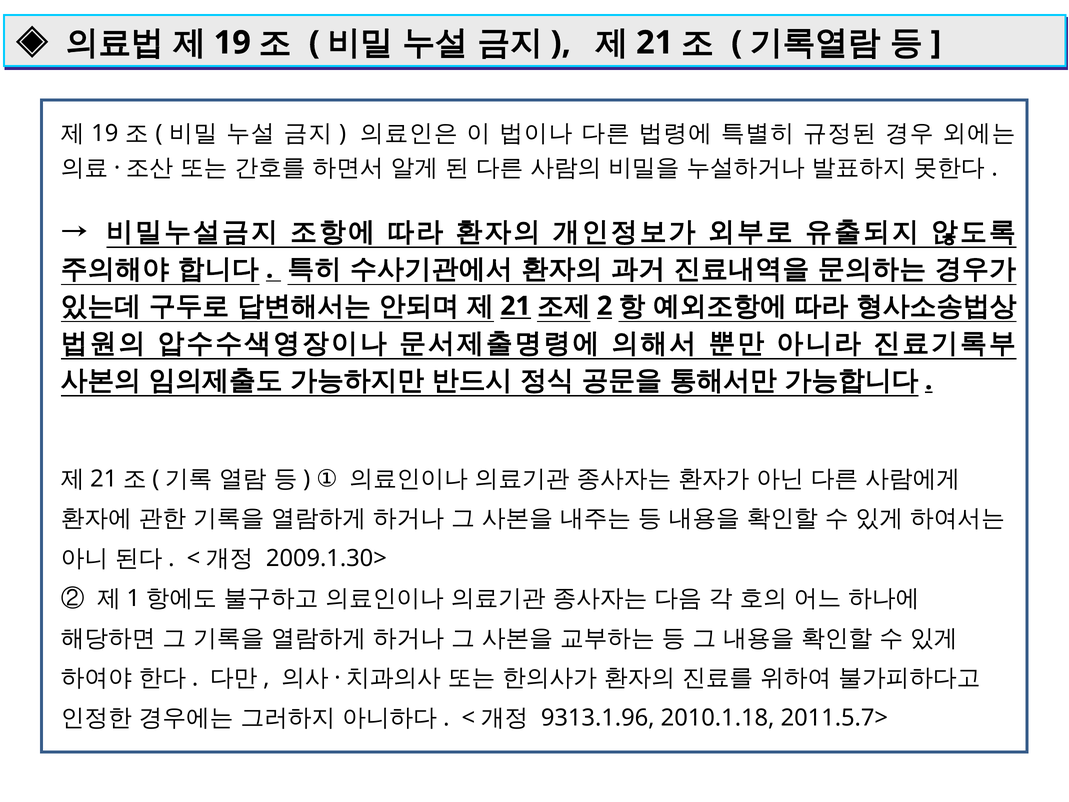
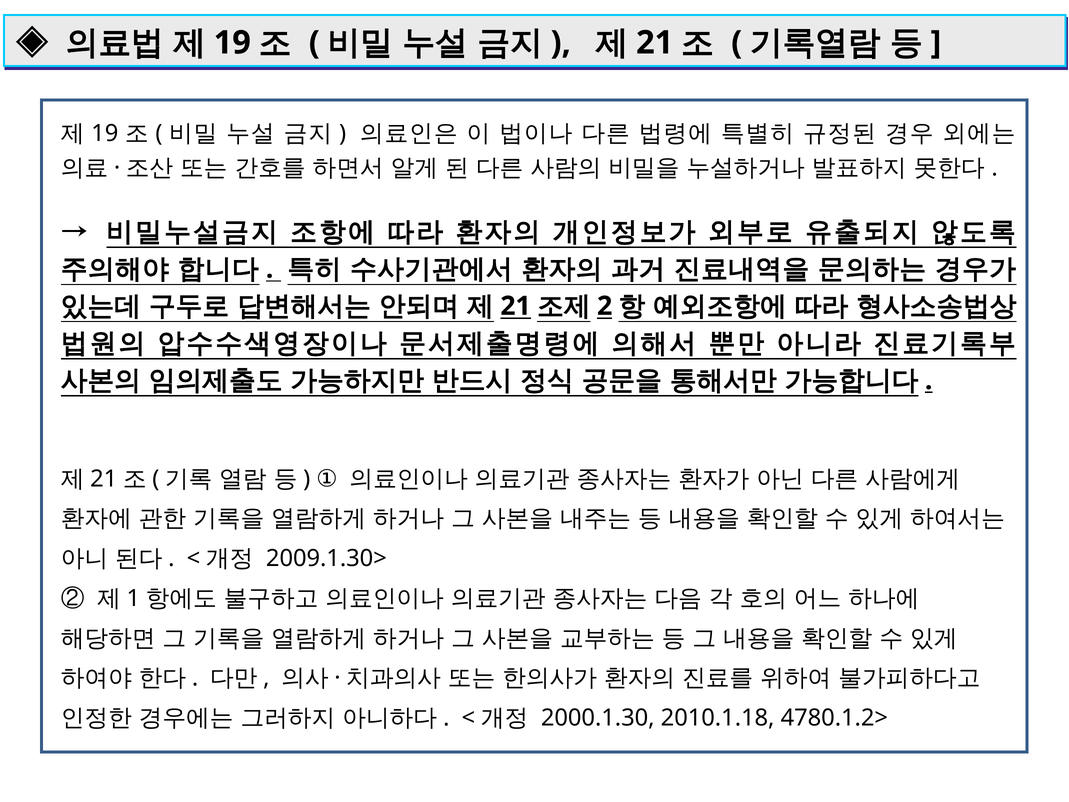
9313.1.96: 9313.1.96 -> 2000.1.30
2011.5.7>: 2011.5.7> -> 4780.1.2>
